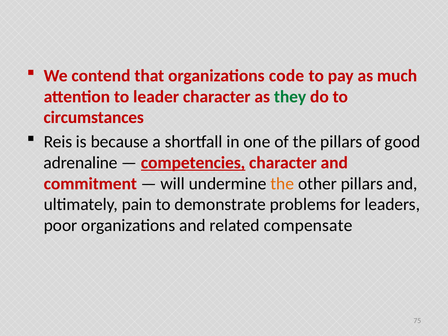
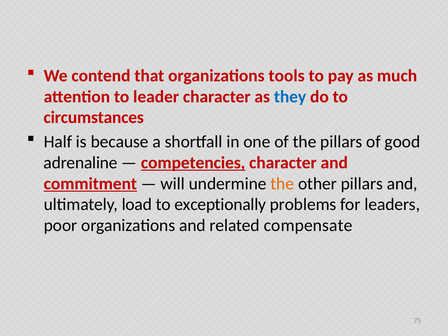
code: code -> tools
they colour: green -> blue
Reis: Reis -> Half
commitment underline: none -> present
pain: pain -> load
demonstrate: demonstrate -> exceptionally
